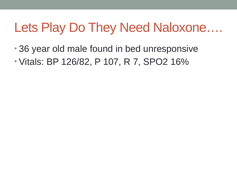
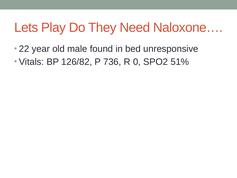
36: 36 -> 22
107: 107 -> 736
7: 7 -> 0
16%: 16% -> 51%
